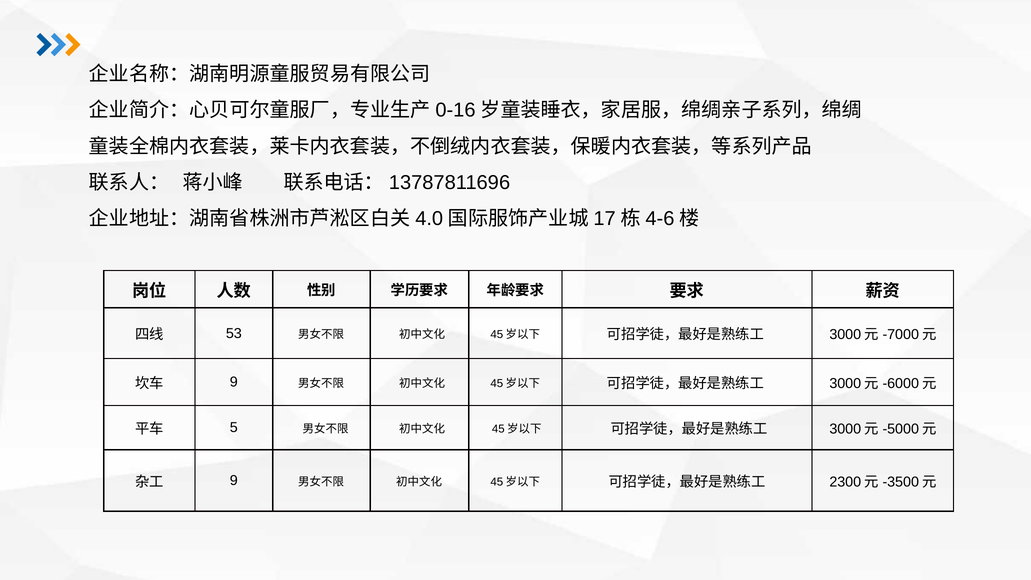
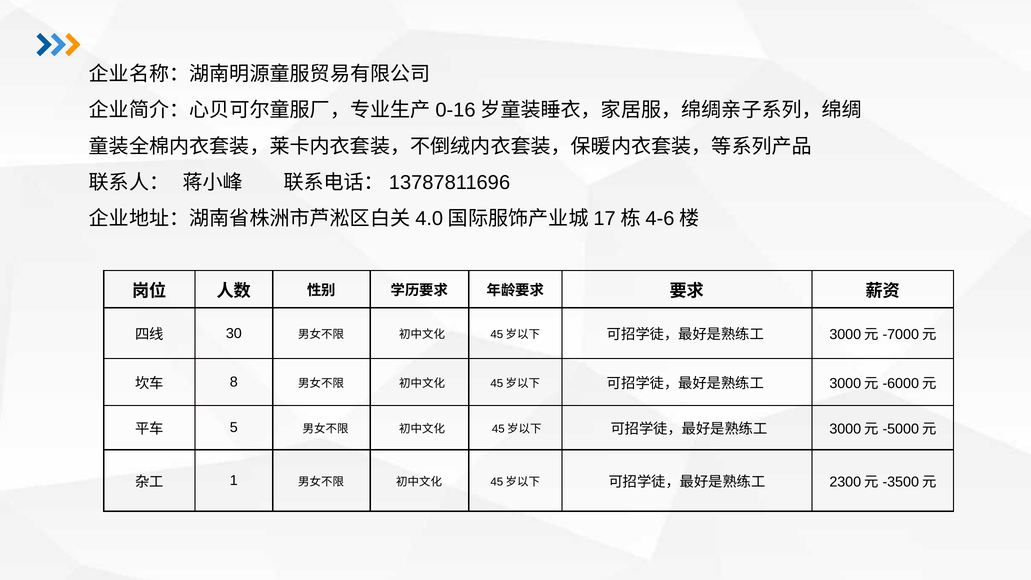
53: 53 -> 30
9 at (234, 382): 9 -> 8
9 at (234, 481): 9 -> 1
